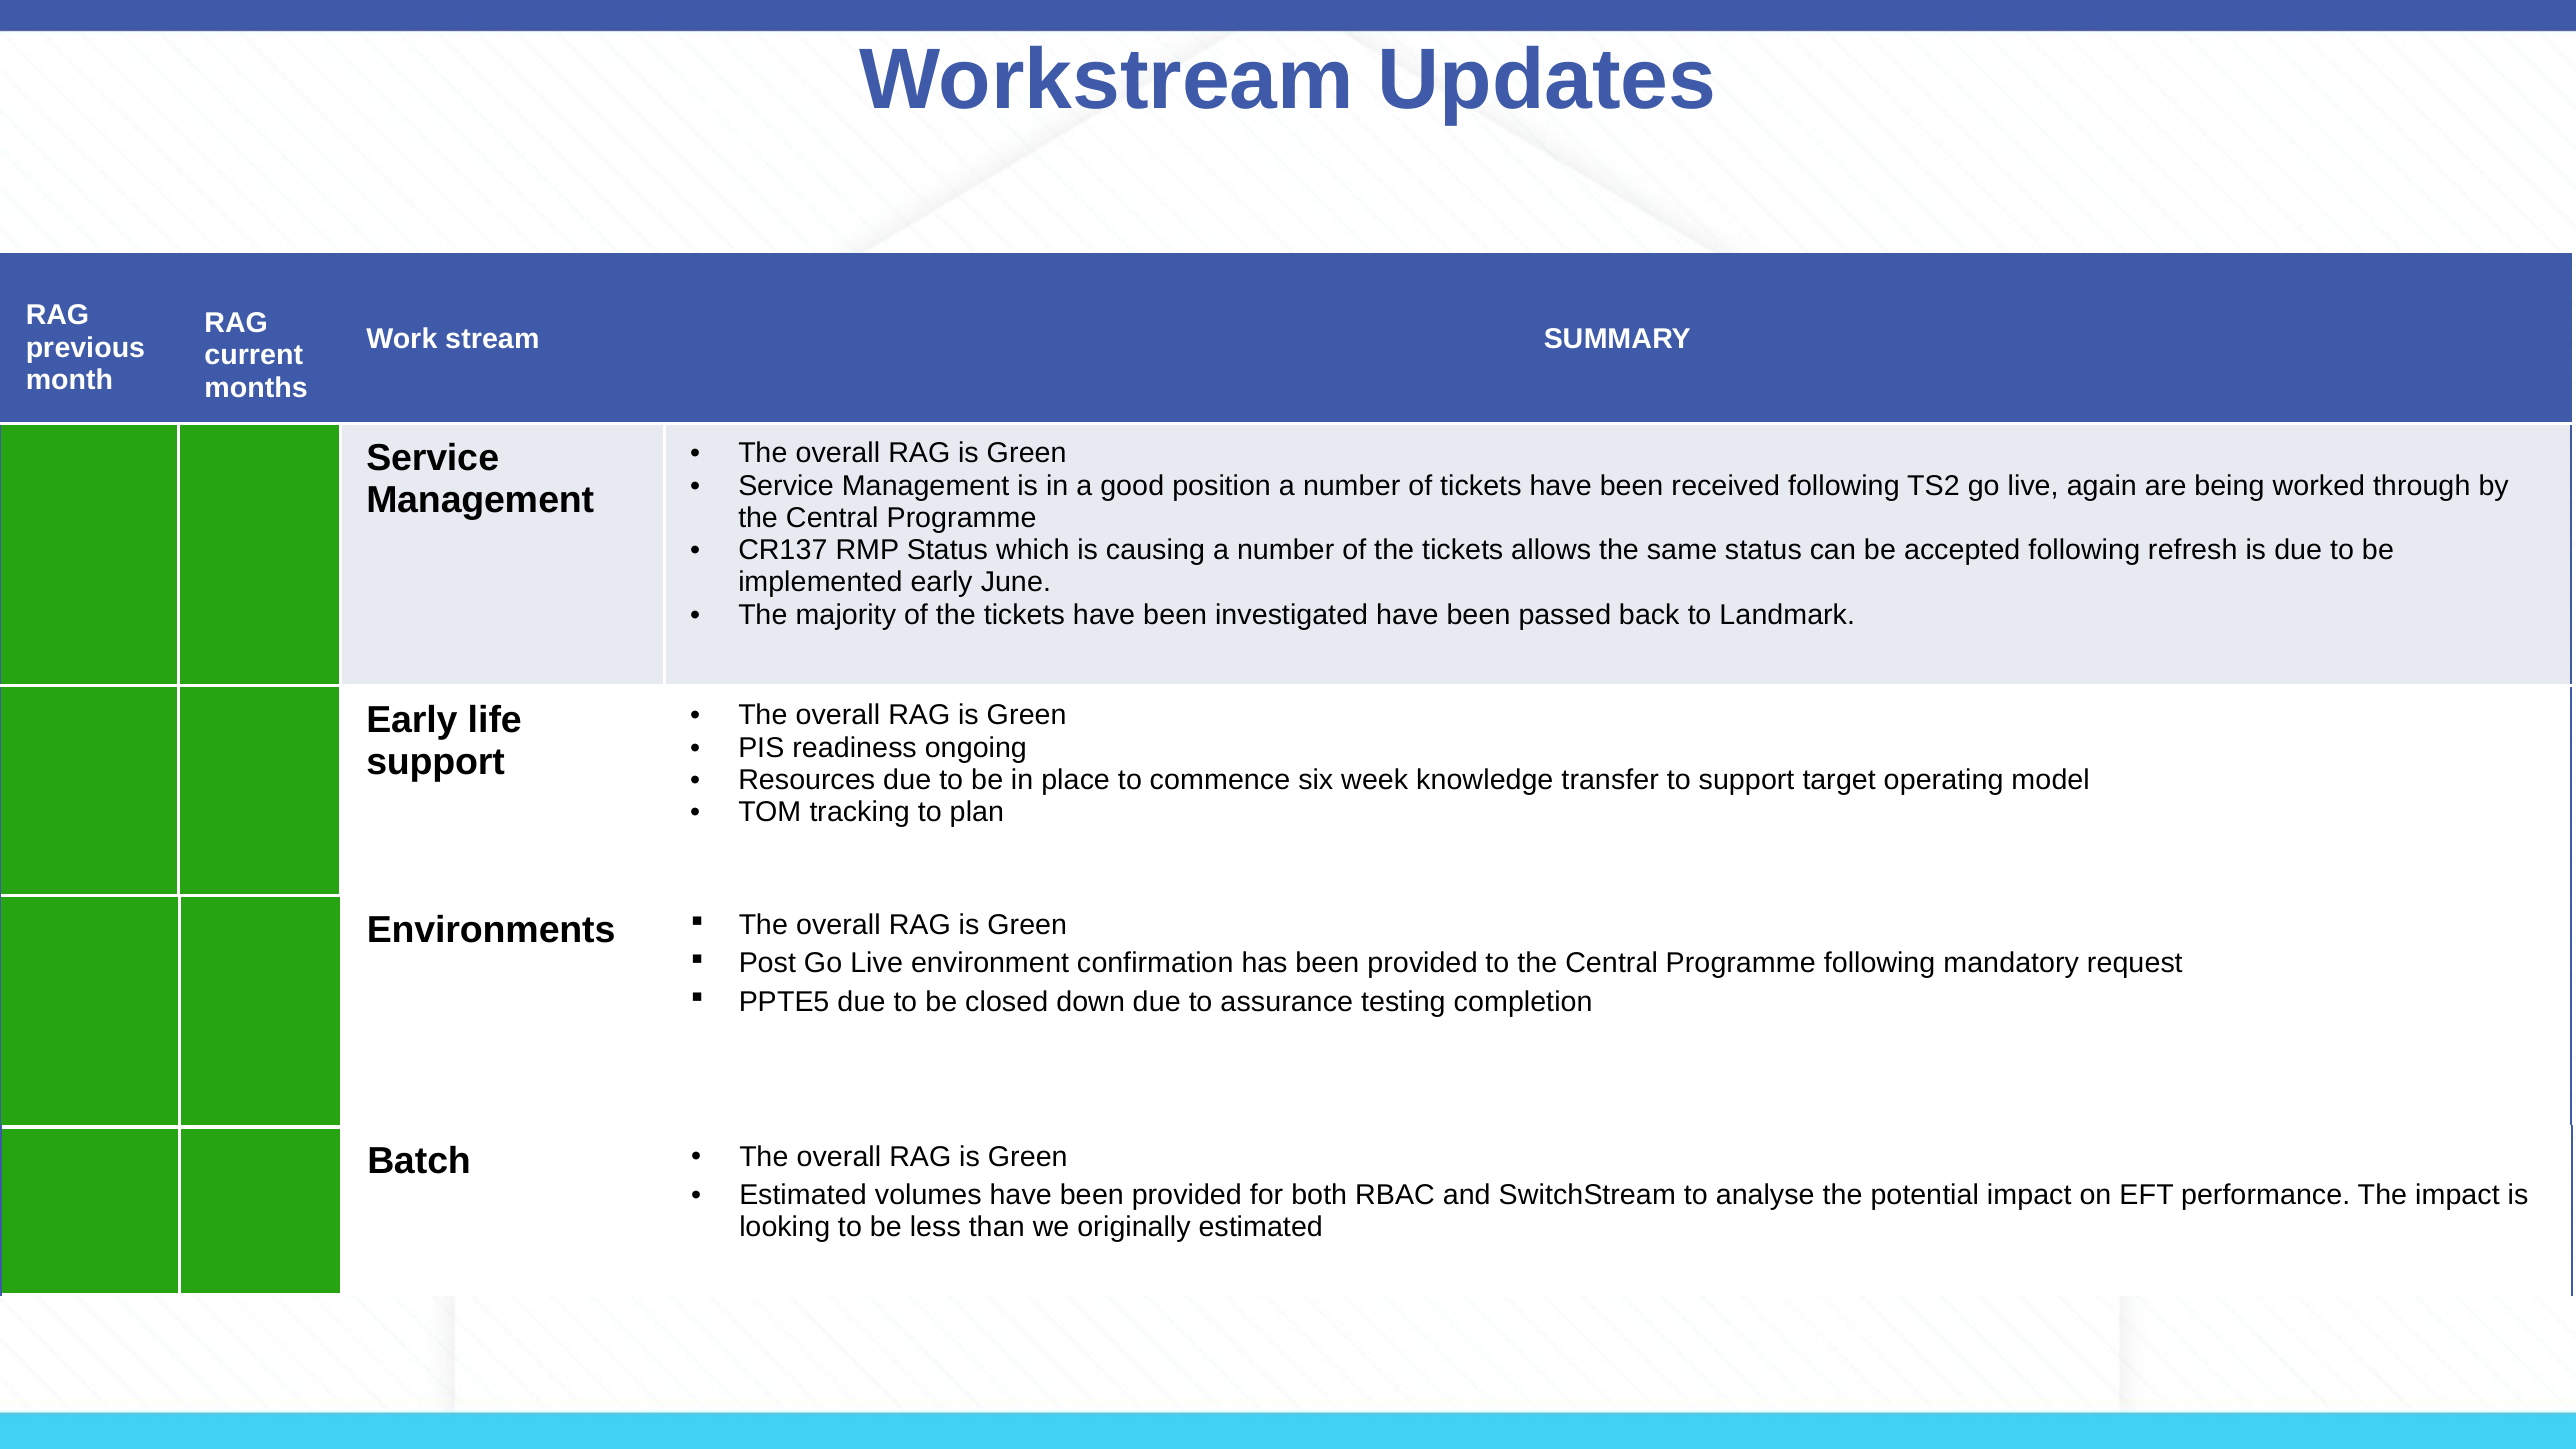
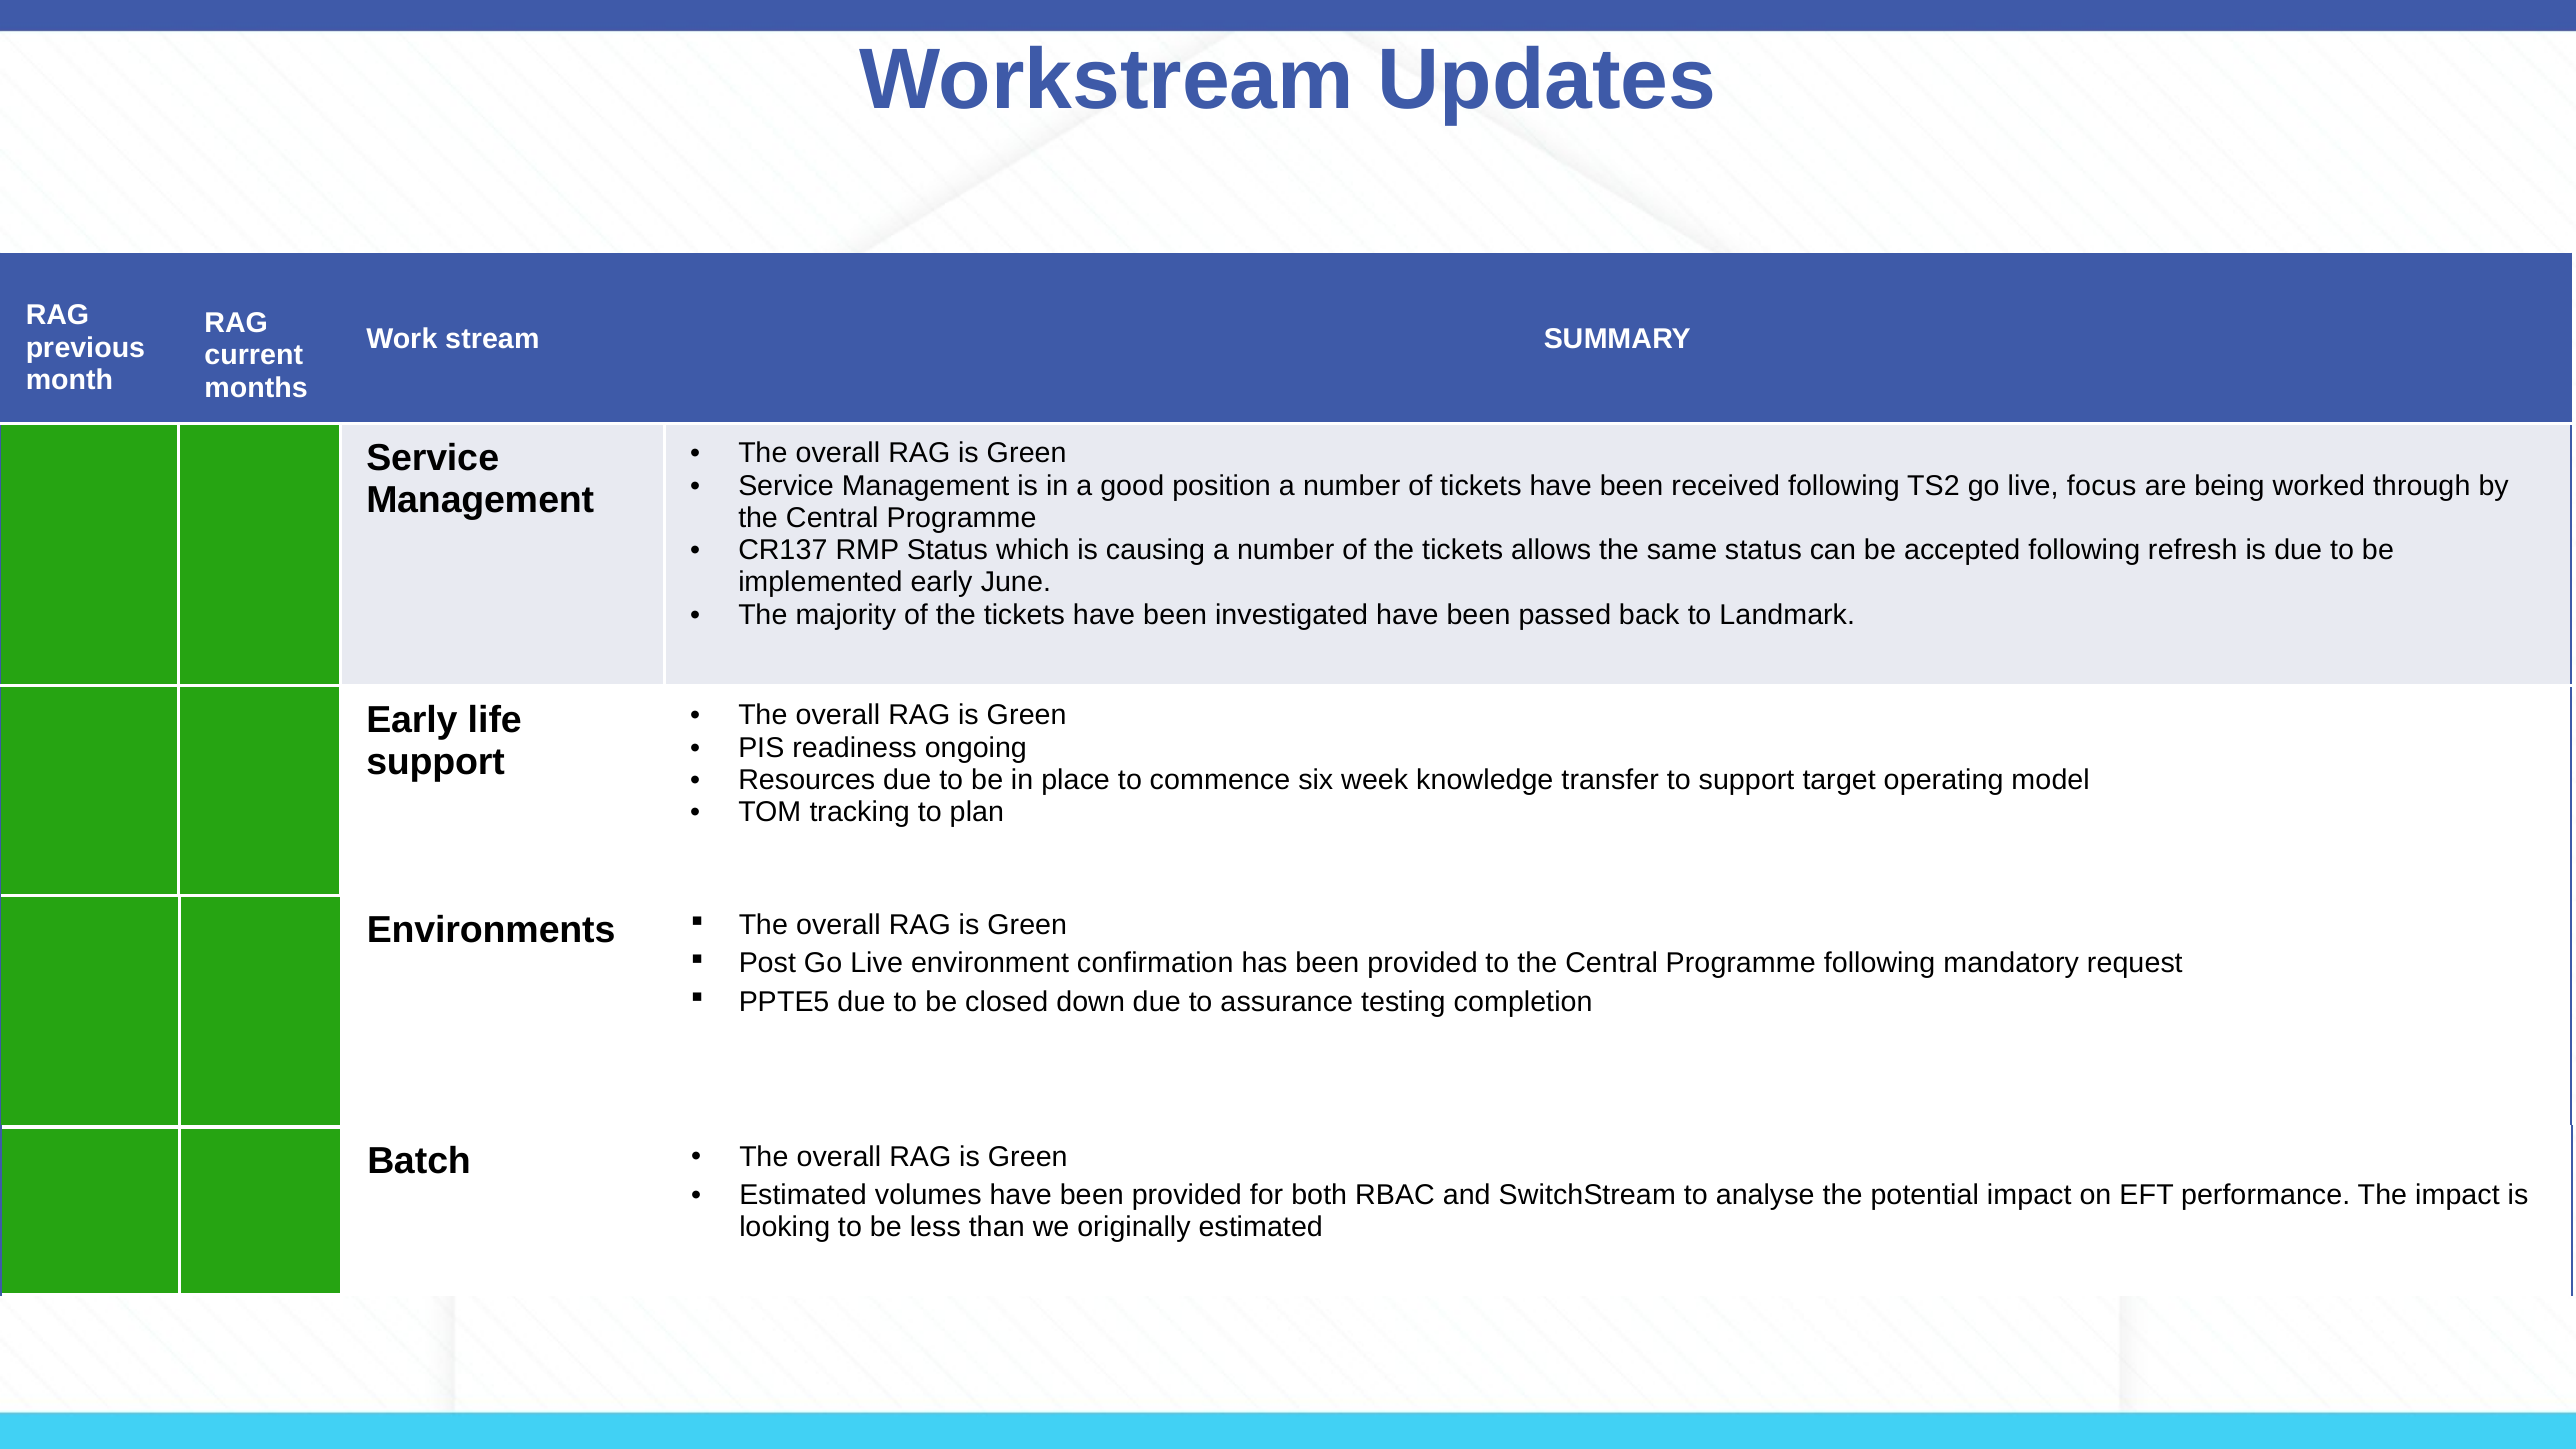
again: again -> focus
